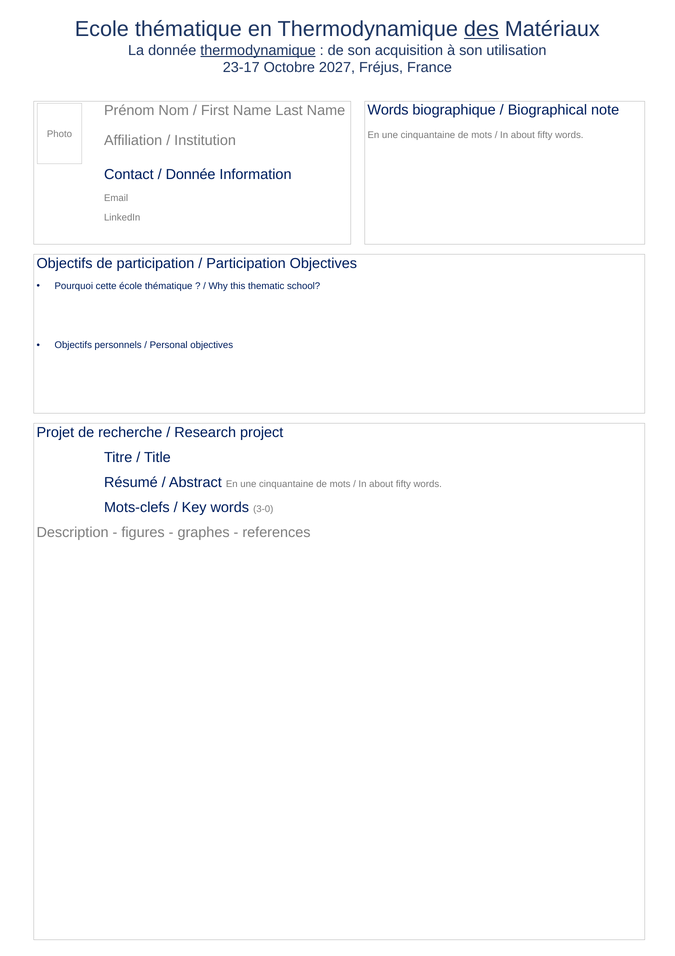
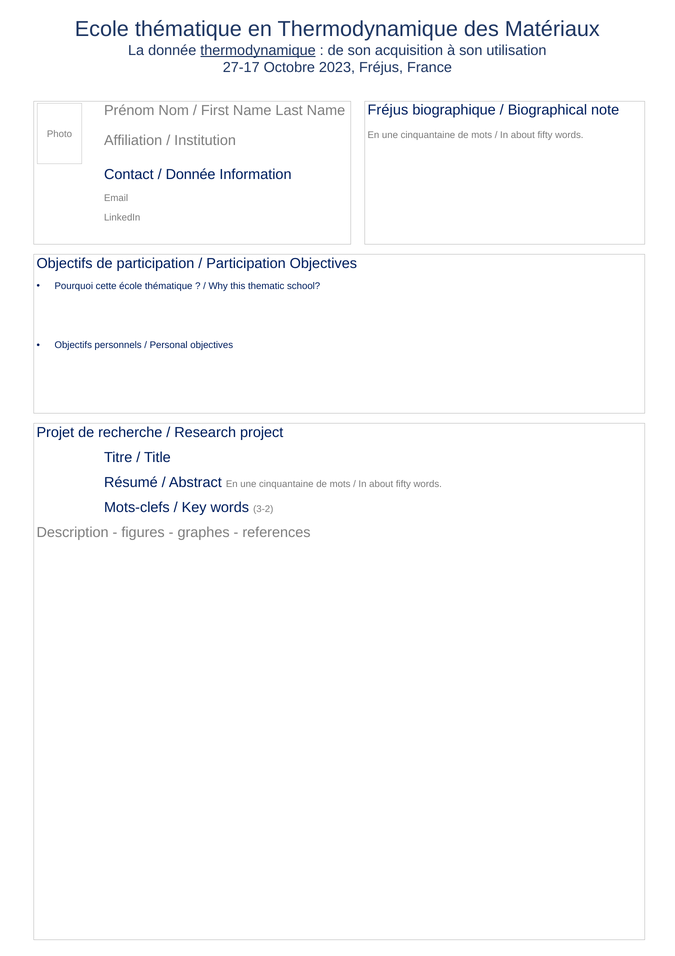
des underline: present -> none
23-17: 23-17 -> 27-17
2027: 2027 -> 2023
Words at (388, 110): Words -> Fréjus
3-0: 3-0 -> 3-2
